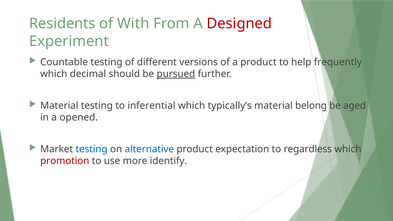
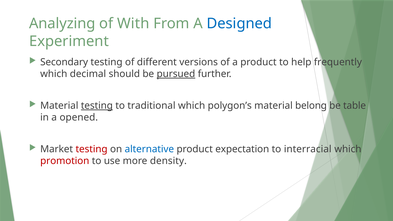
Residents: Residents -> Analyzing
Designed colour: red -> blue
Countable: Countable -> Secondary
testing at (97, 106) underline: none -> present
inferential: inferential -> traditional
typically’s: typically’s -> polygon’s
aged: aged -> table
testing at (92, 149) colour: blue -> red
regardless: regardless -> interracial
identify: identify -> density
